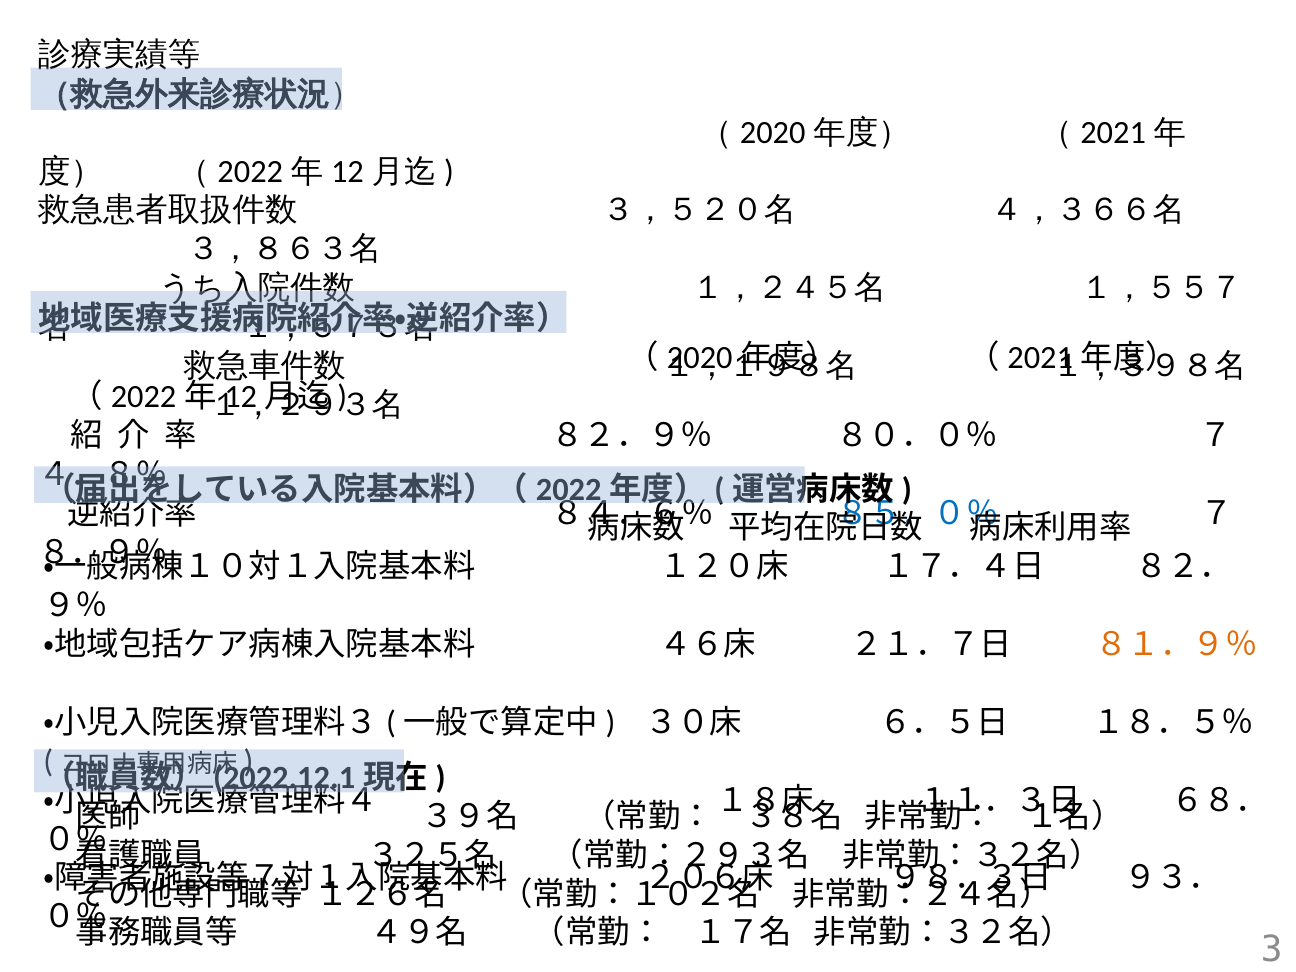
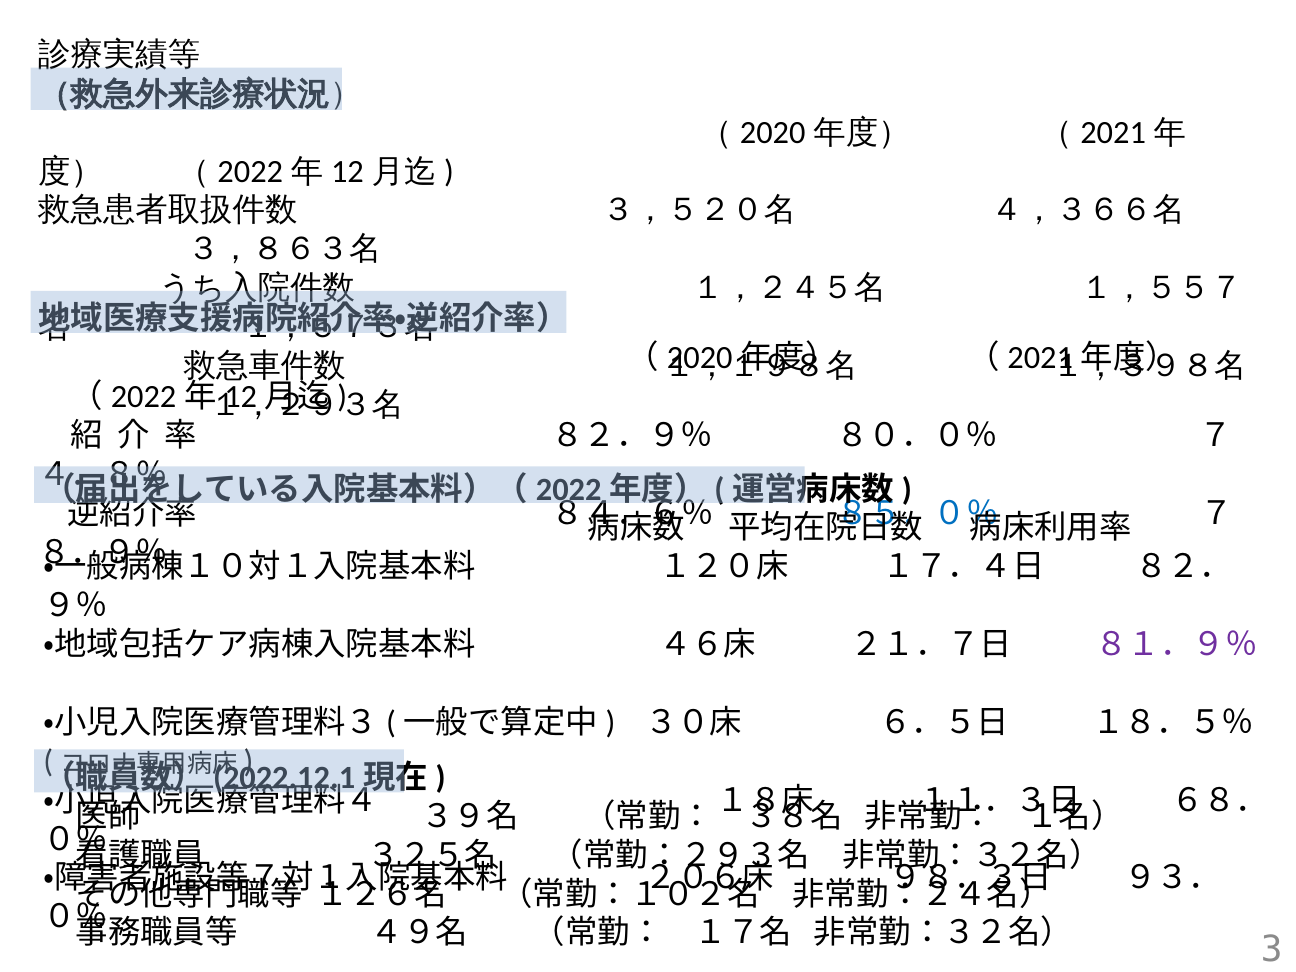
８１．９％ colour: orange -> purple
